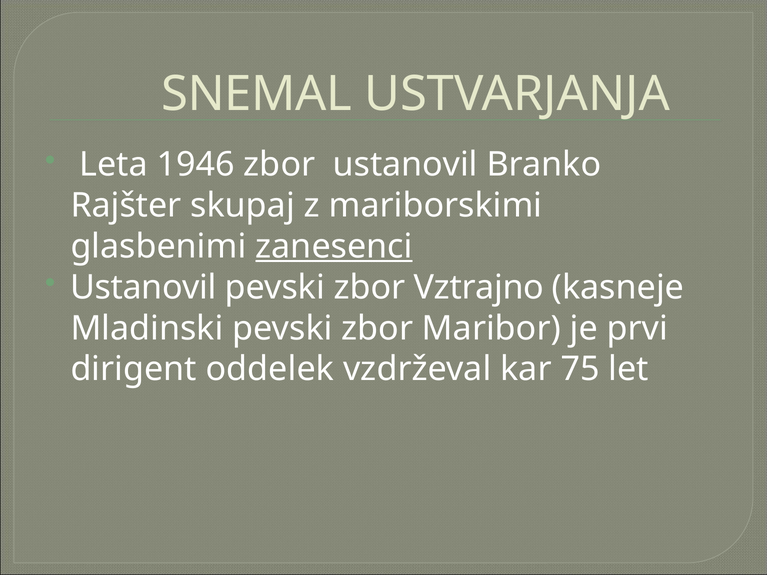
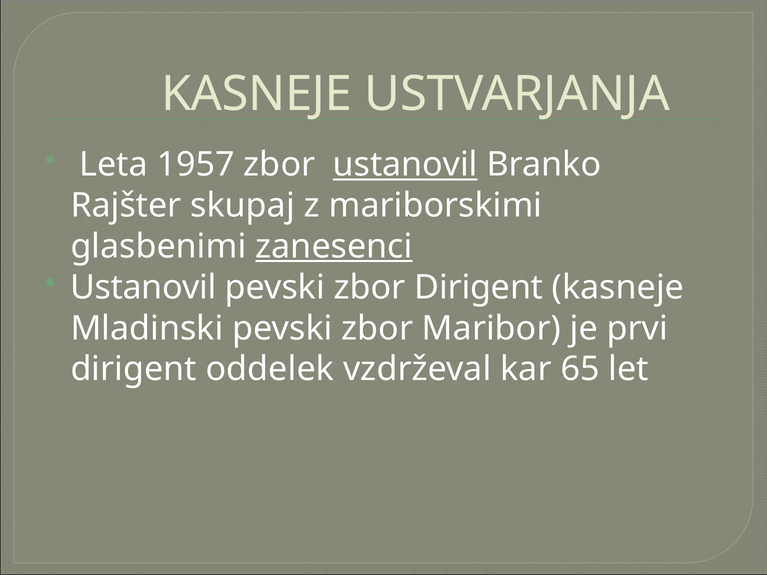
SNEMAL at (257, 94): SNEMAL -> KASNEJE
1946: 1946 -> 1957
ustanovil at (405, 165) underline: none -> present
zbor Vztrajno: Vztrajno -> Dirigent
75: 75 -> 65
